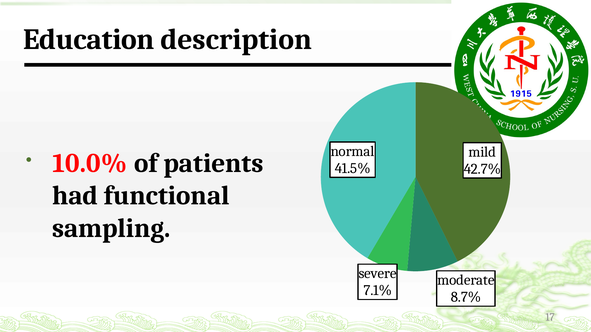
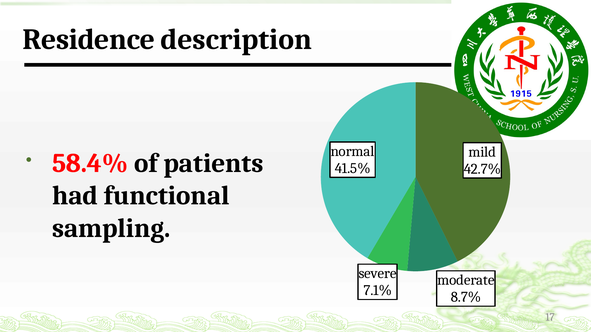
Education: Education -> Residence
10.0%: 10.0% -> 58.4%
